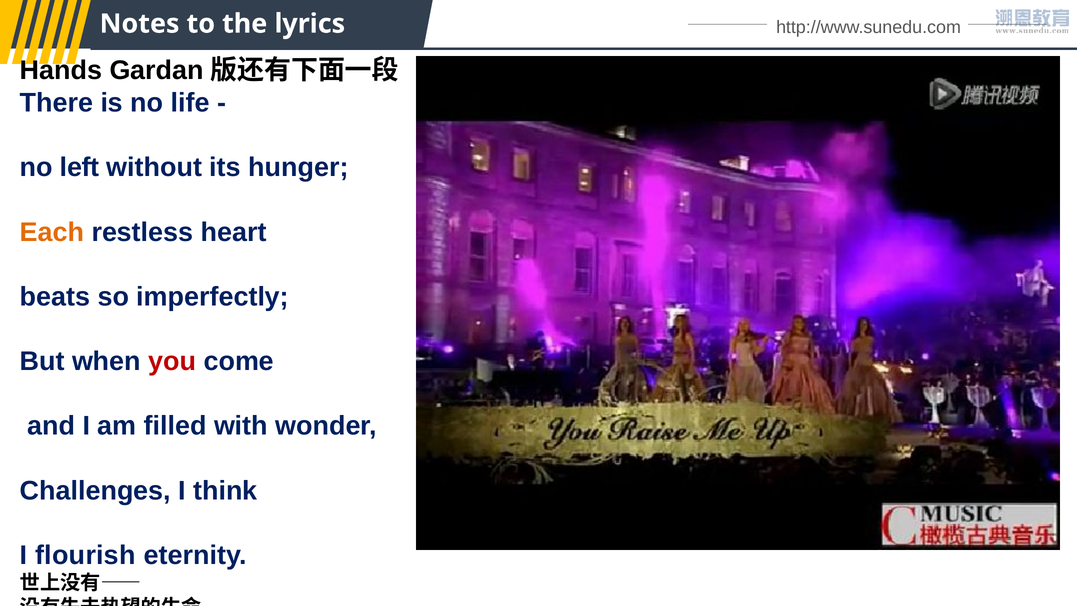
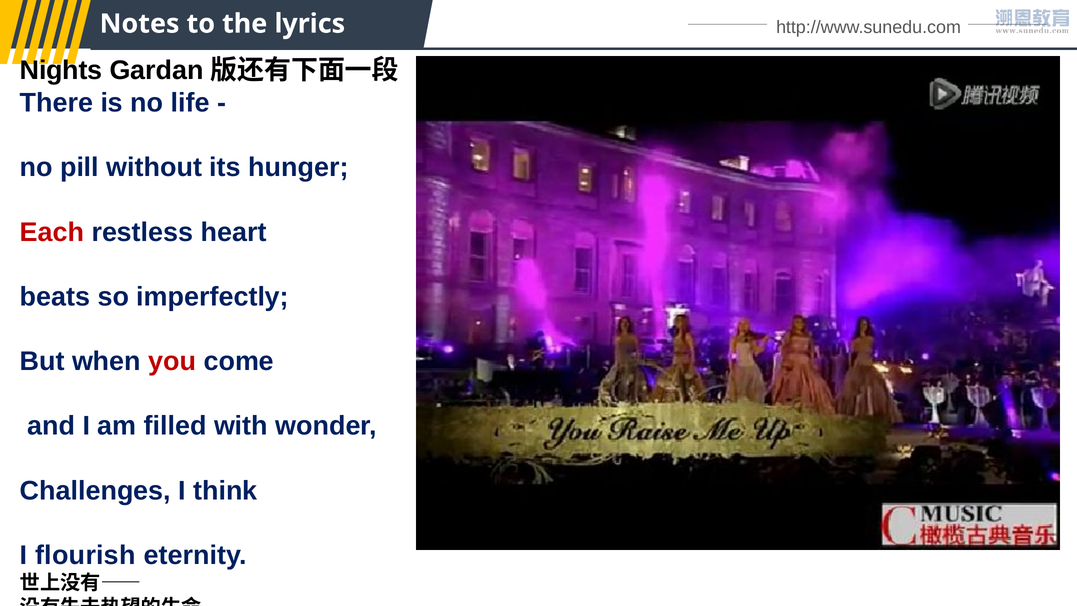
Hands: Hands -> Nights
left: left -> pill
Each colour: orange -> red
